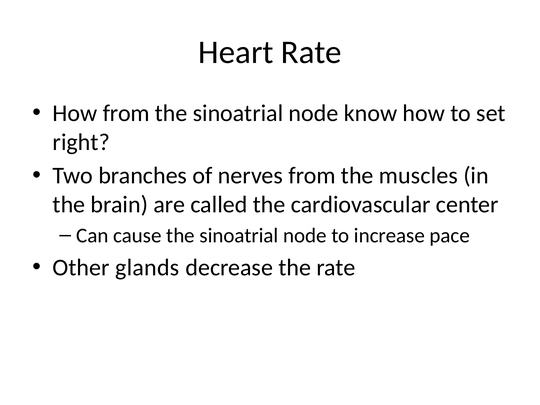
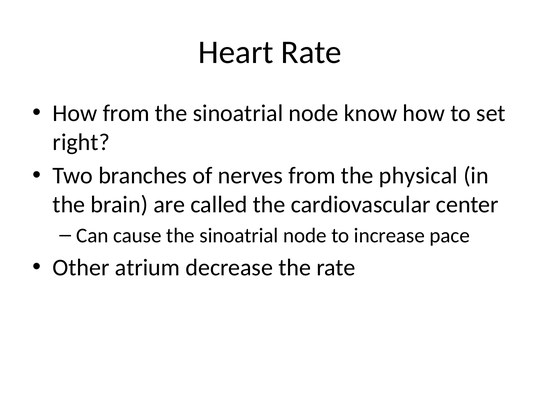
muscles: muscles -> physical
glands: glands -> atrium
